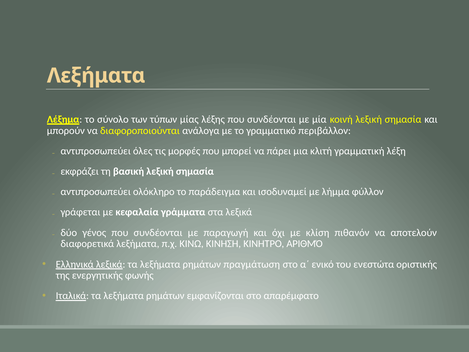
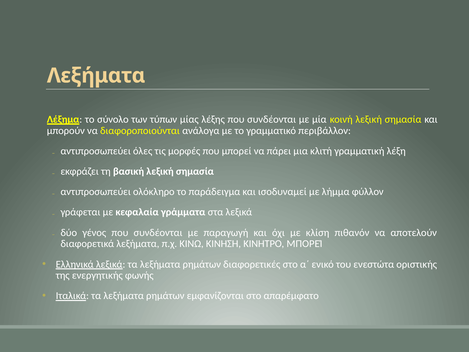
ΚΙΝΗΤΡΟ ΑΡΙΘΜΌ: ΑΡΙΘΜΌ -> ΜΠΟΡΕΊ
πραγμάτωση: πραγμάτωση -> διαφορετικές
